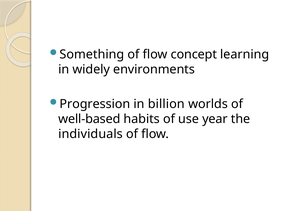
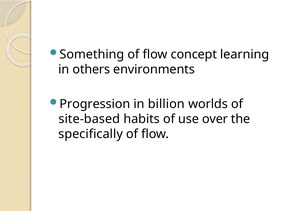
widely: widely -> others
well-based: well-based -> site-based
year: year -> over
individuals: individuals -> specifically
